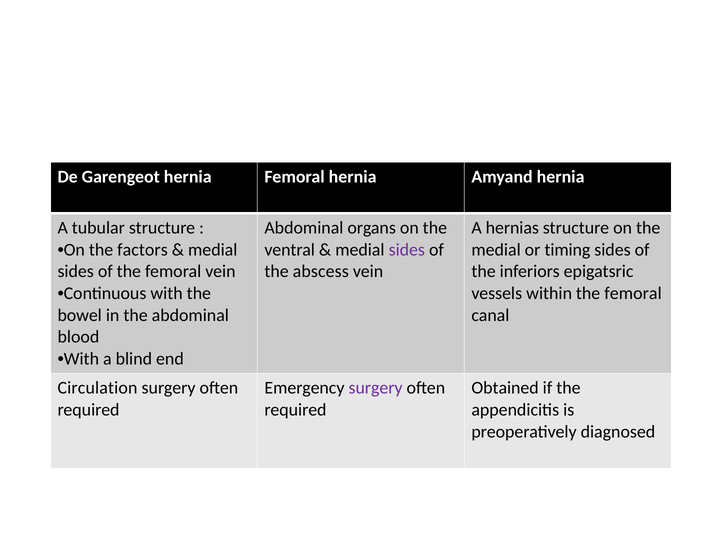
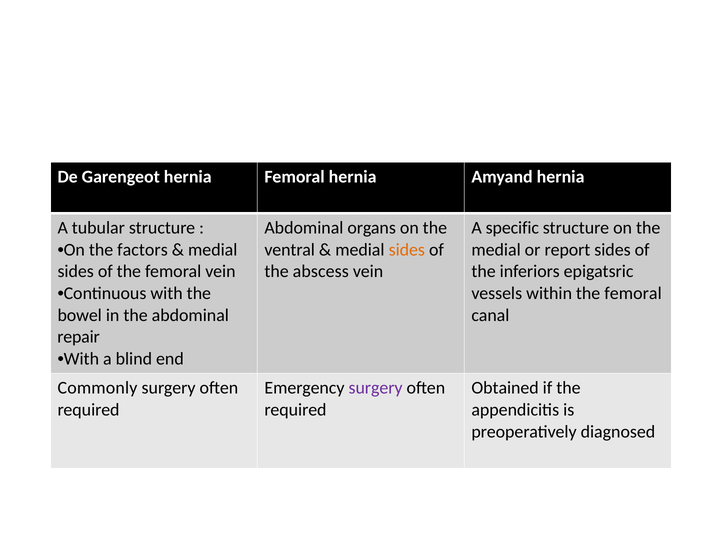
hernias: hernias -> specific
sides at (407, 250) colour: purple -> orange
timing: timing -> report
blood: blood -> repair
Circulation: Circulation -> Commonly
